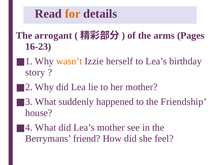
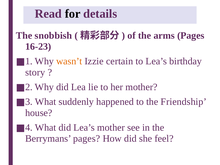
for colour: orange -> black
arrogant: arrogant -> snobbish
herself: herself -> certain
Berrymans friend: friend -> pages
